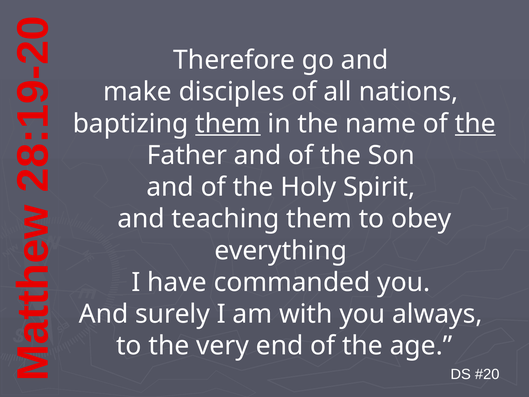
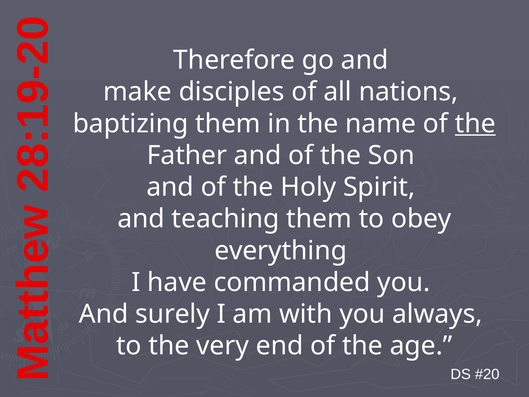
them at (228, 124) underline: present -> none
